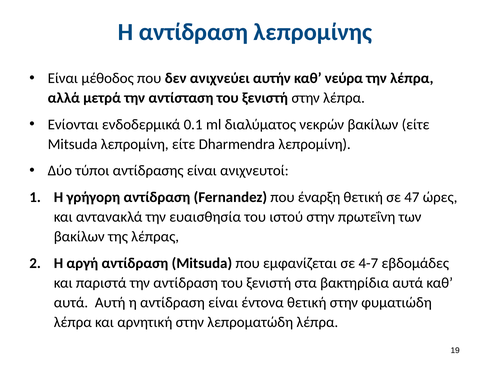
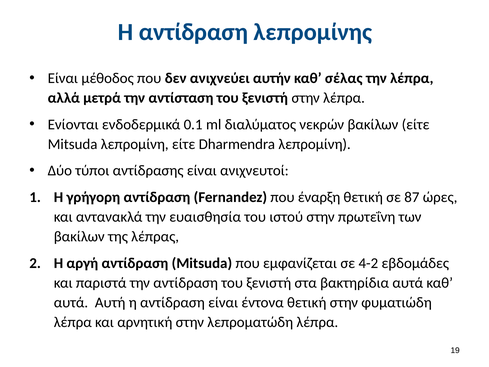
νεύρα: νεύρα -> σέλας
47: 47 -> 87
4-7: 4-7 -> 4-2
